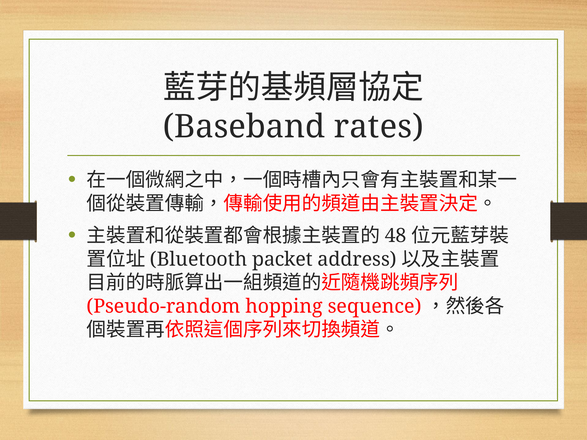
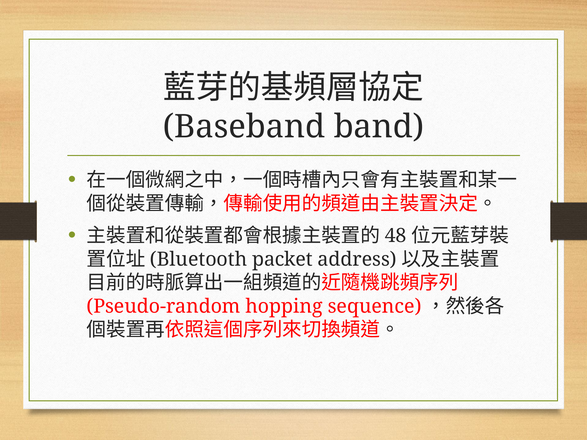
rates: rates -> band
